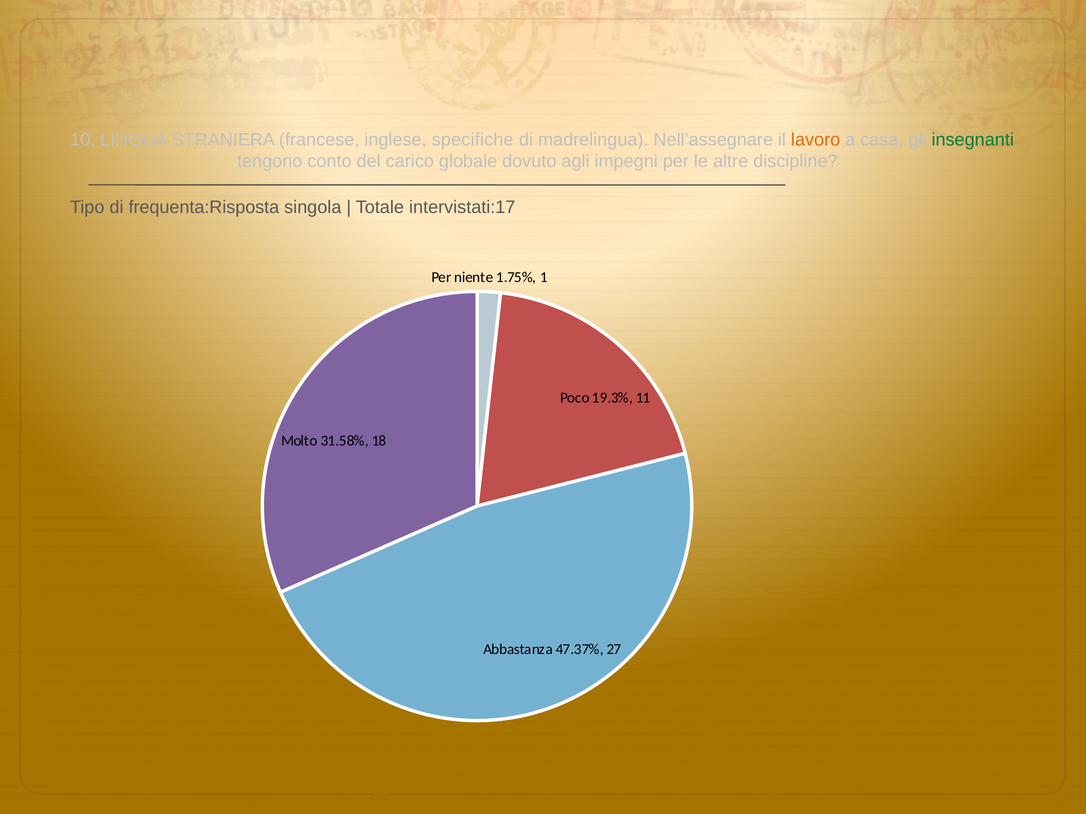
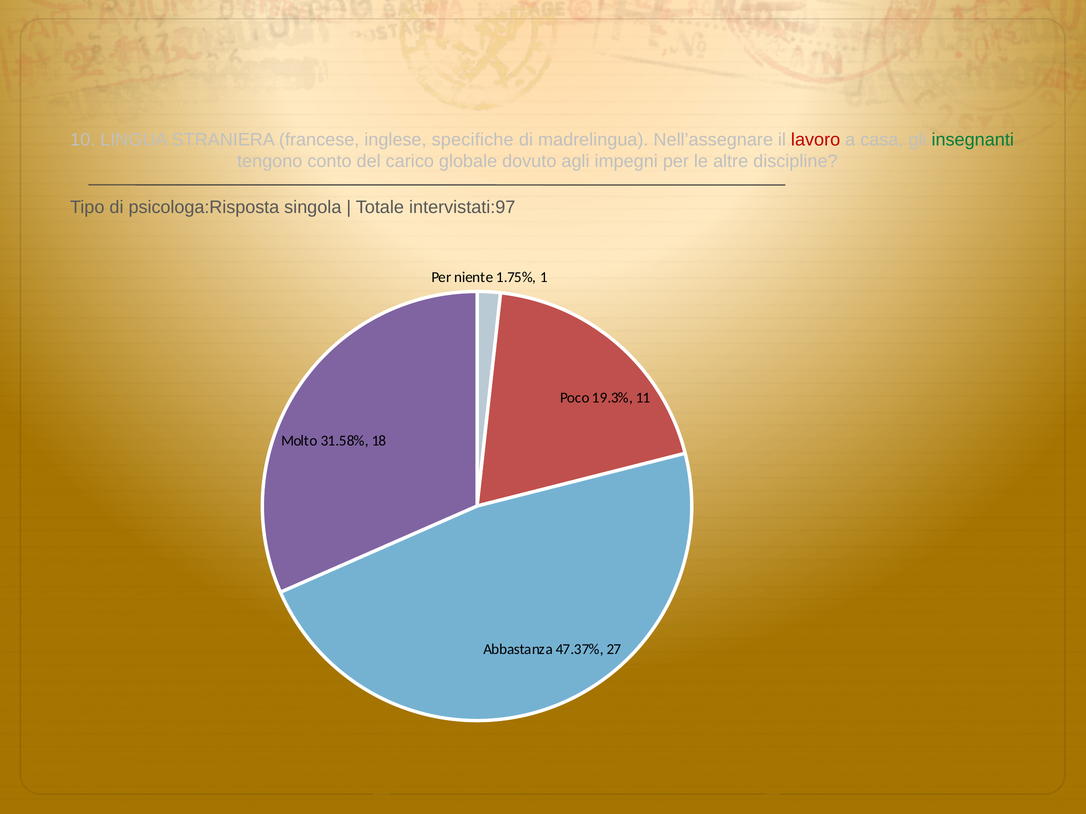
lavoro colour: orange -> red
frequenta:Risposta: frequenta:Risposta -> psicologa:Risposta
intervistati:17: intervistati:17 -> intervistati:97
